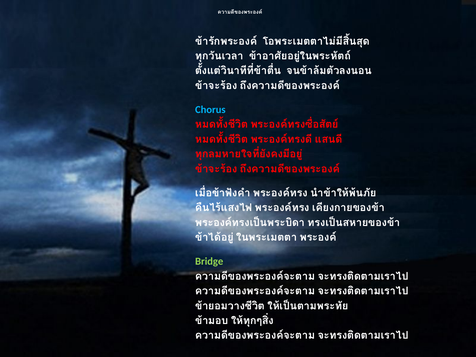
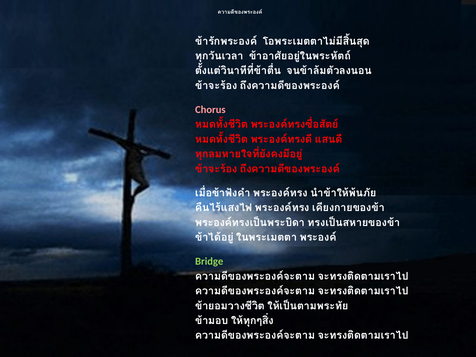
Chorus colour: light blue -> pink
